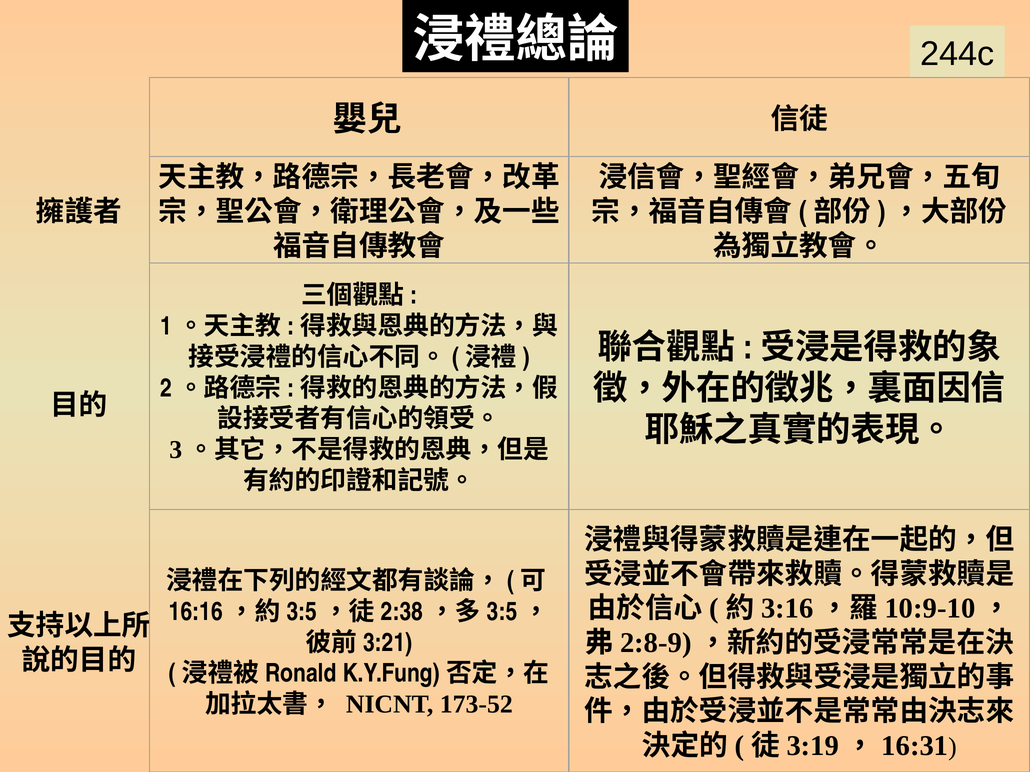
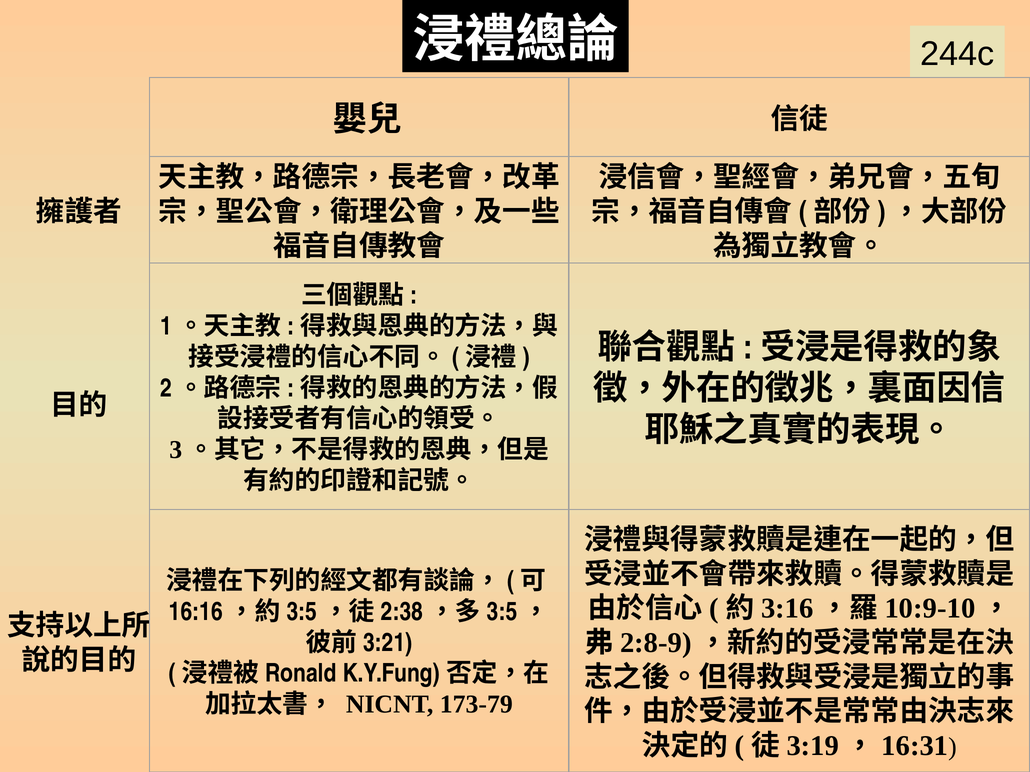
173-52: 173-52 -> 173-79
